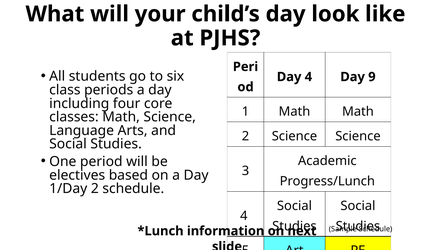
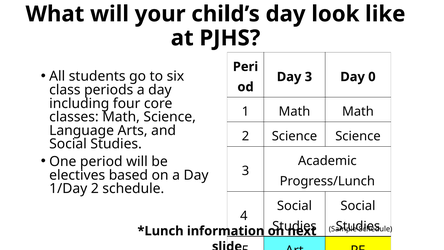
Day 4: 4 -> 3
9: 9 -> 0
